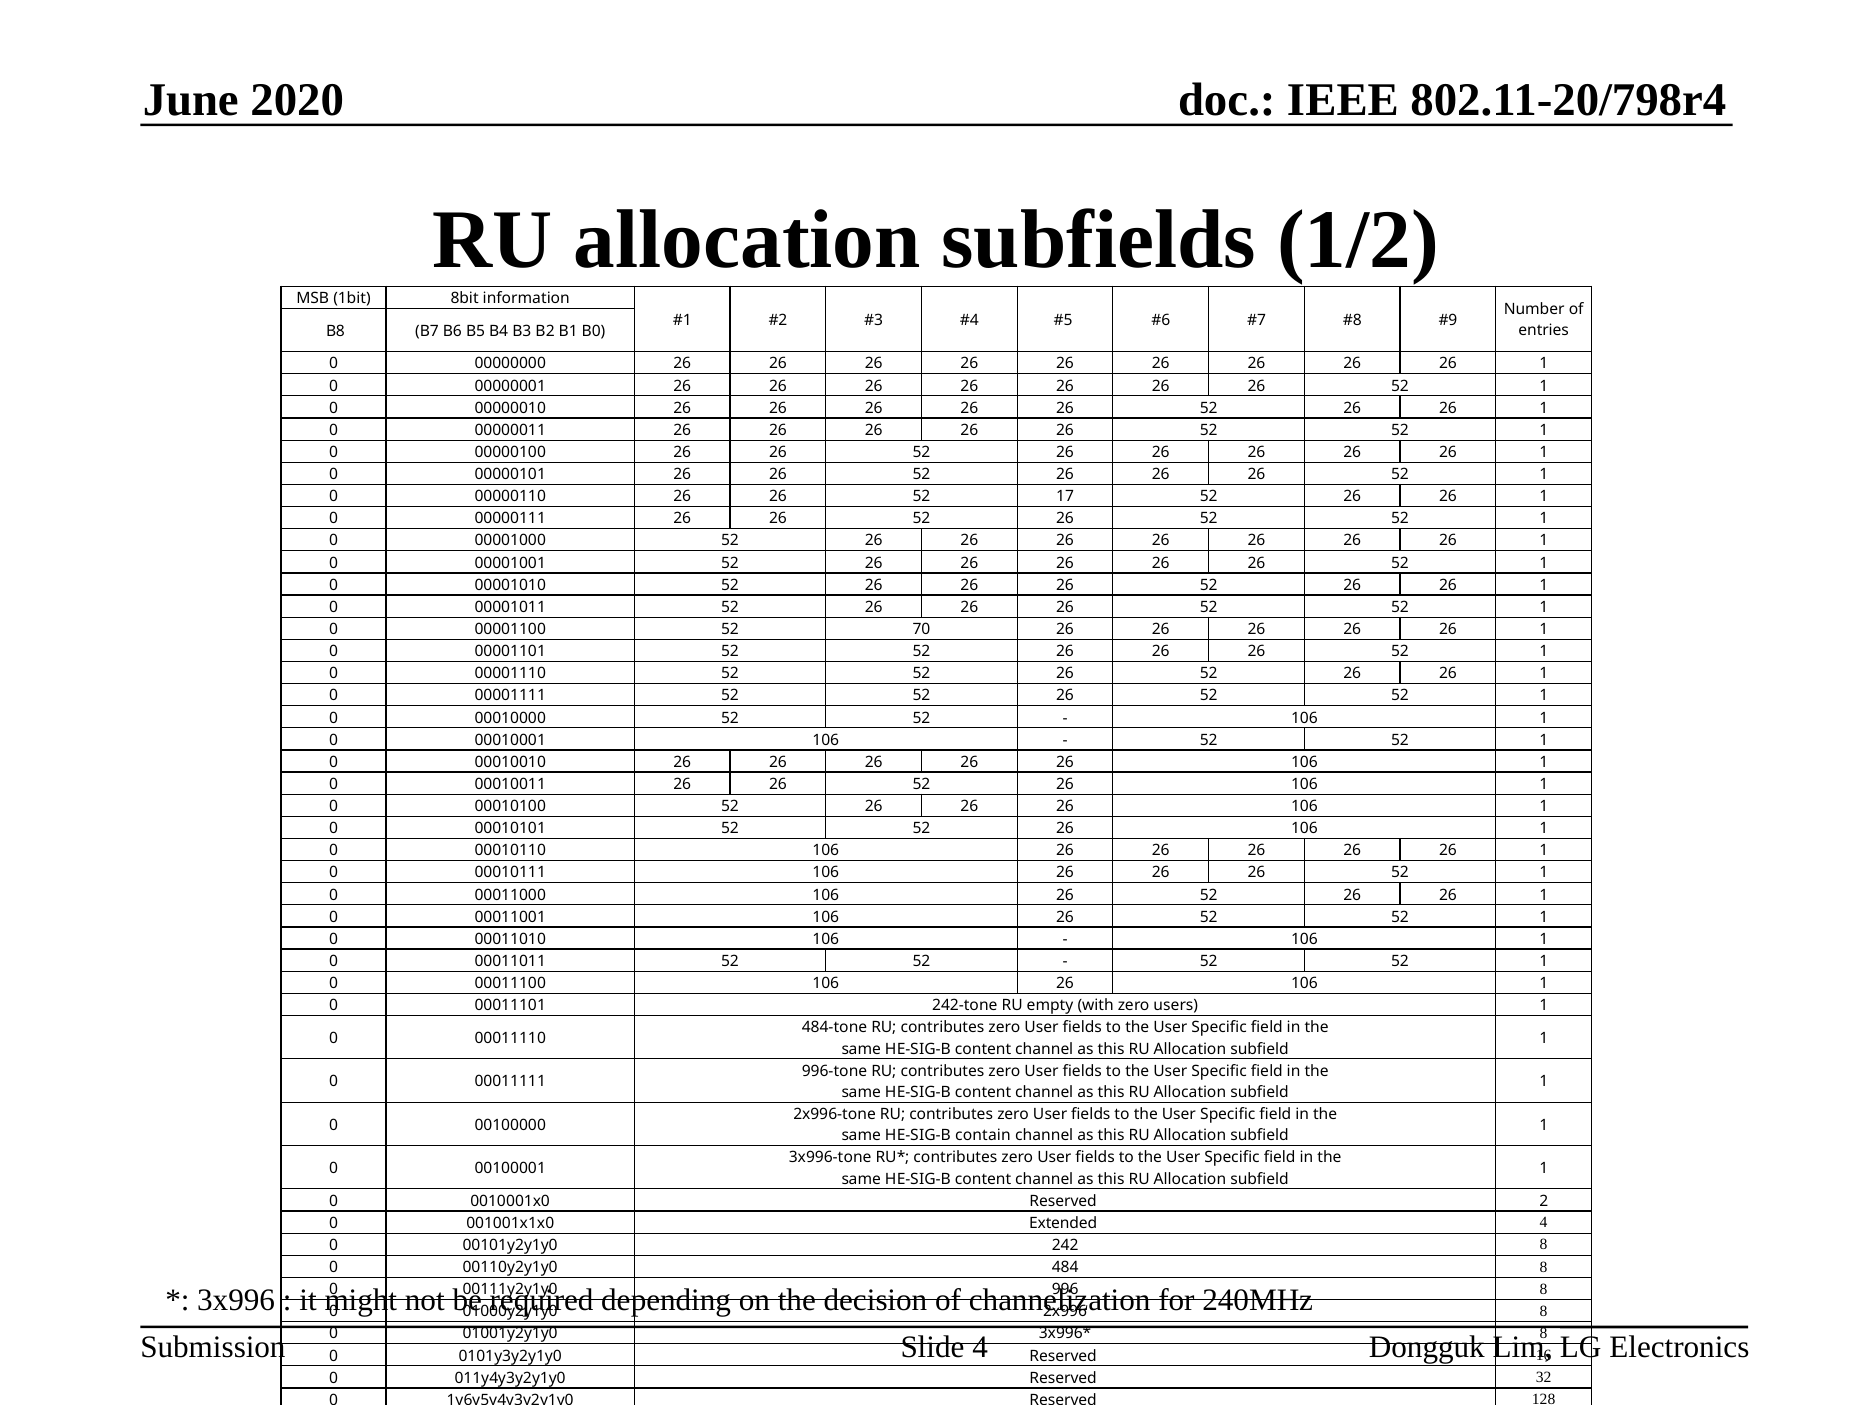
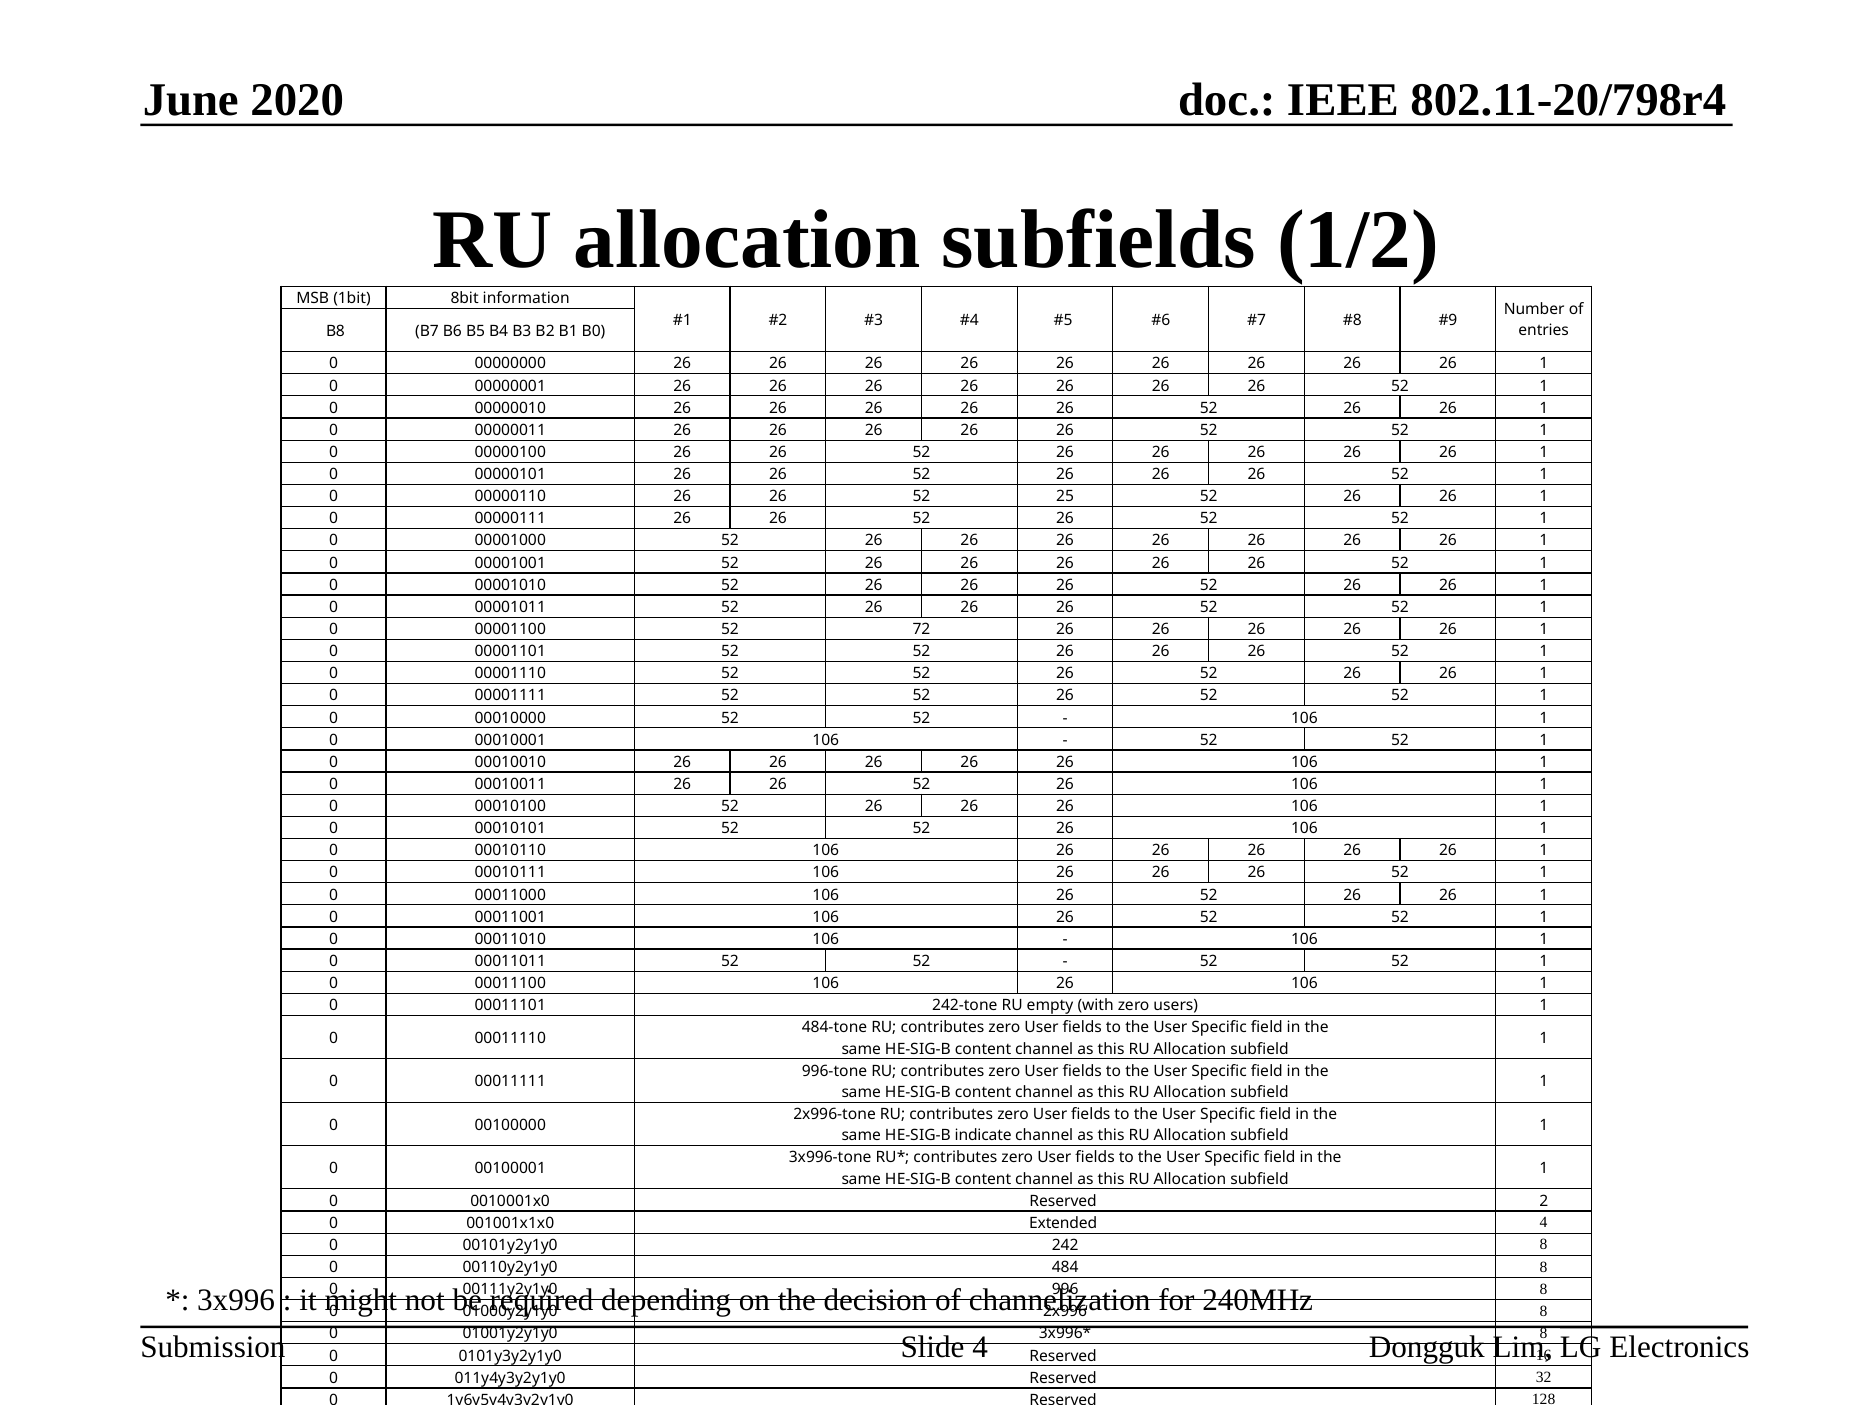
17: 17 -> 25
70: 70 -> 72
contain: contain -> indicate
